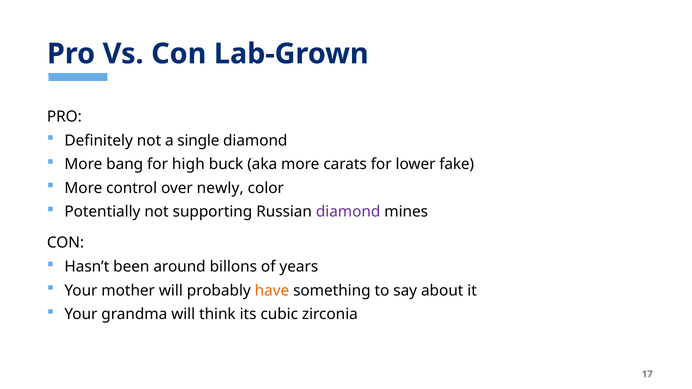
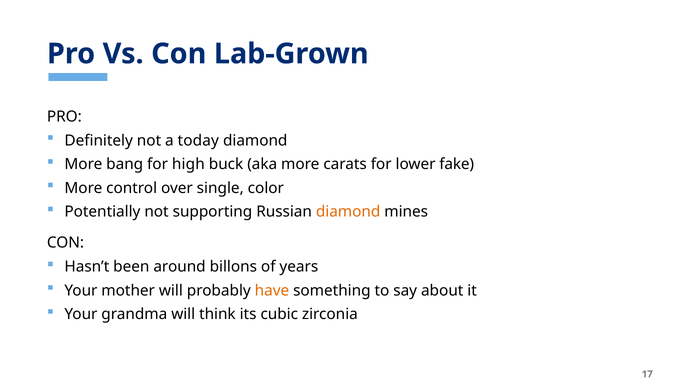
single: single -> today
newly: newly -> single
diamond at (348, 212) colour: purple -> orange
